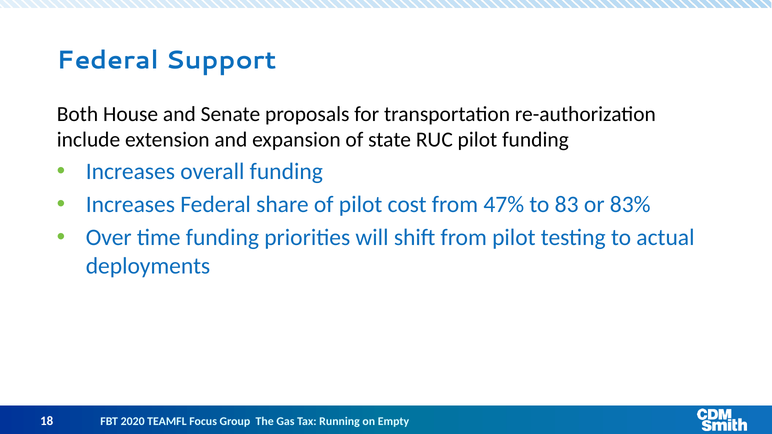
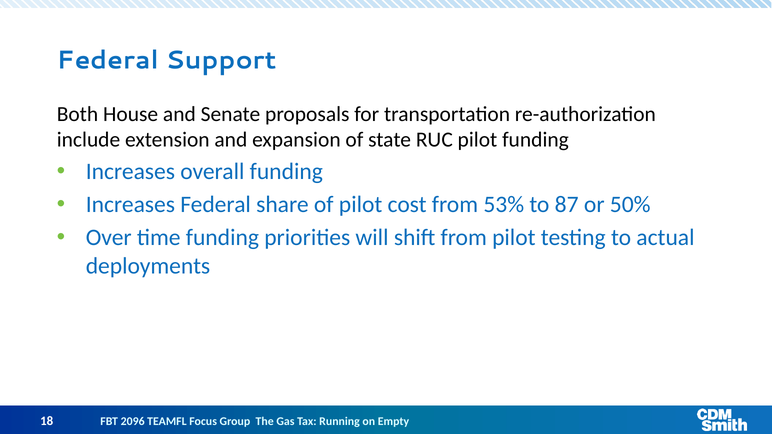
47%: 47% -> 53%
83: 83 -> 87
83%: 83% -> 50%
2020: 2020 -> 2096
